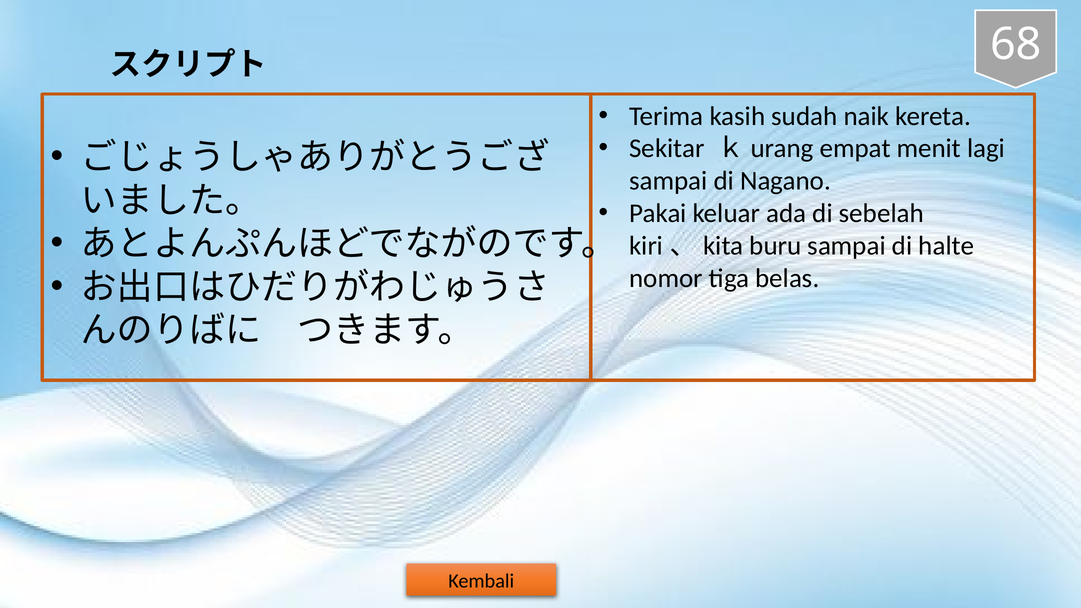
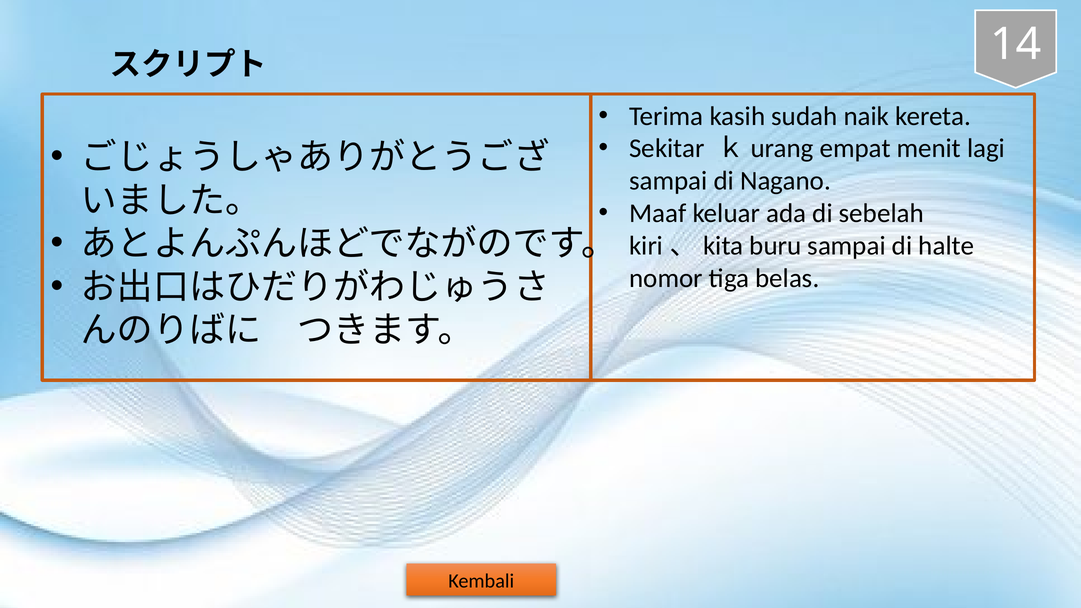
68: 68 -> 14
Pakai: Pakai -> Maaf
